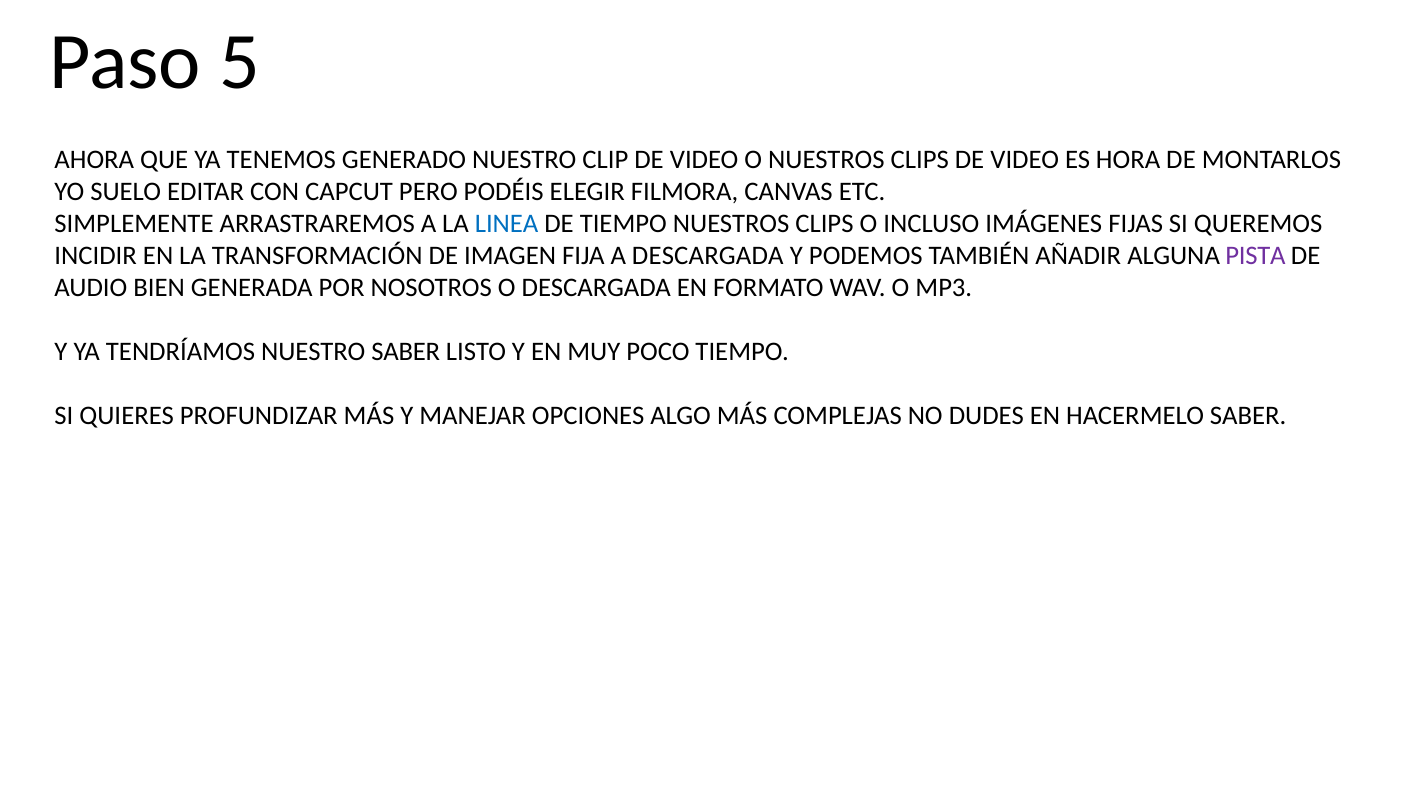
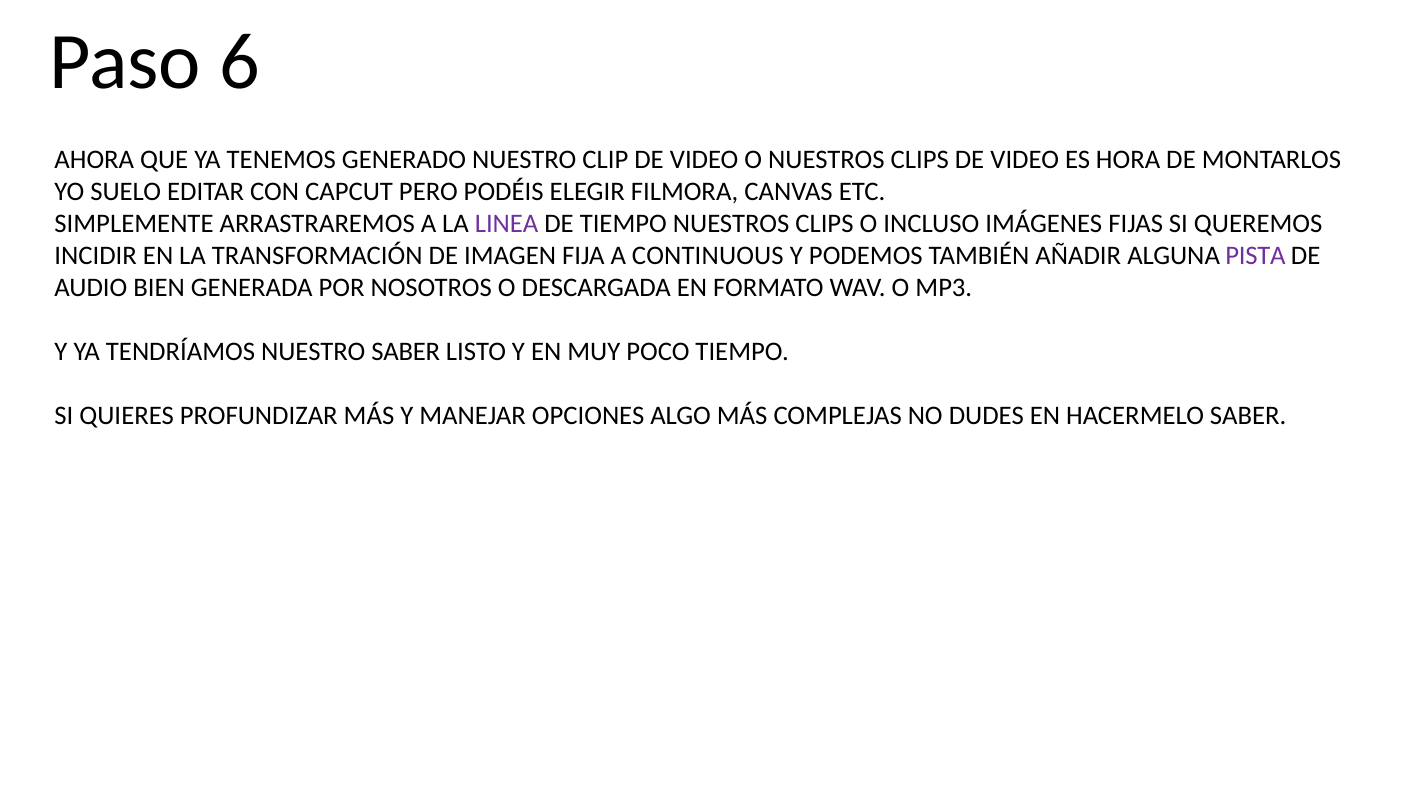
5: 5 -> 6
LINEA colour: blue -> purple
A DESCARGADA: DESCARGADA -> CONTINUOUS
